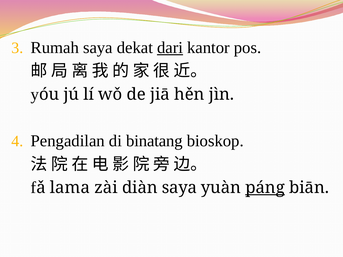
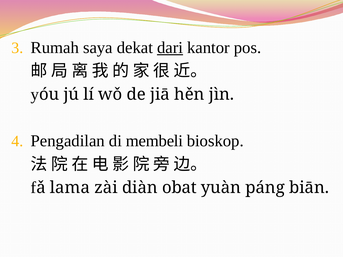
binatang: binatang -> membeli
diàn saya: saya -> obat
páng underline: present -> none
